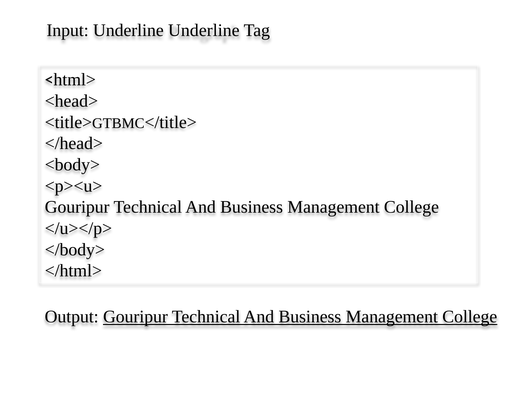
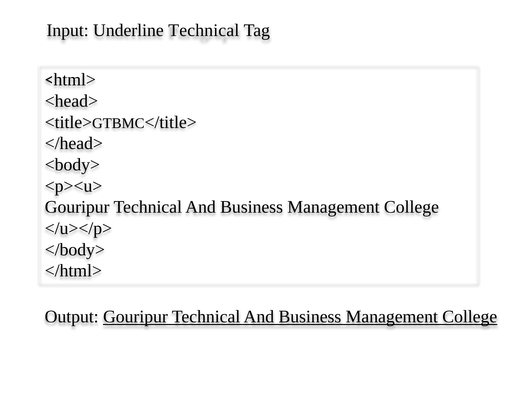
Underline Underline: Underline -> Technical
